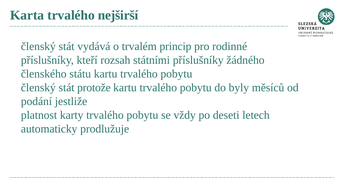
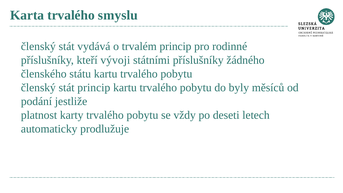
nejširší: nejširší -> smyslu
rozsah: rozsah -> vývoji
stát protože: protože -> princip
